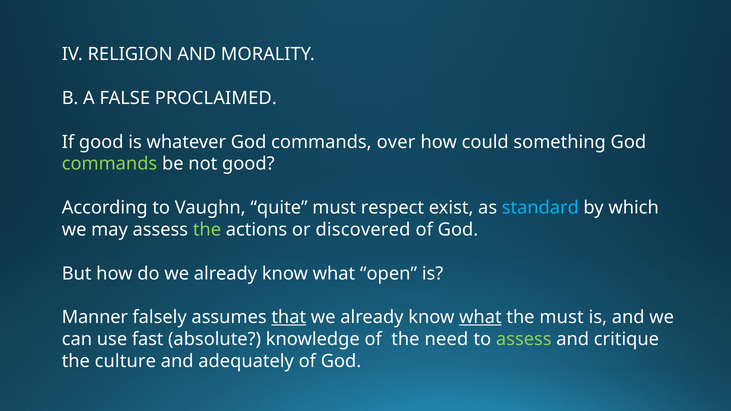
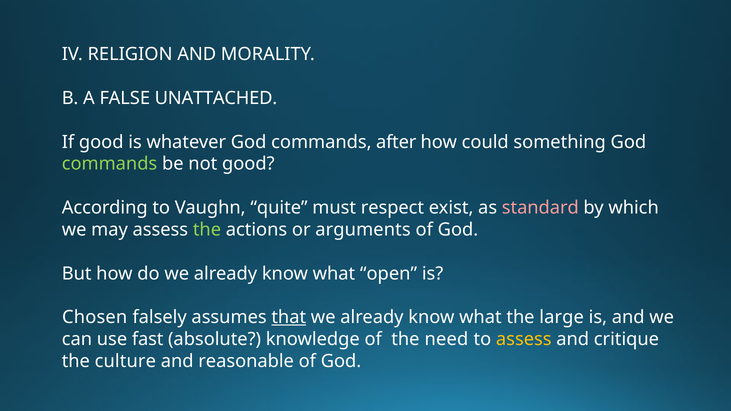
PROCLAIMED: PROCLAIMED -> UNATTACHED
over: over -> after
standard colour: light blue -> pink
discovered: discovered -> arguments
Manner: Manner -> Chosen
what at (480, 317) underline: present -> none
the must: must -> large
assess at (524, 339) colour: light green -> yellow
adequately: adequately -> reasonable
